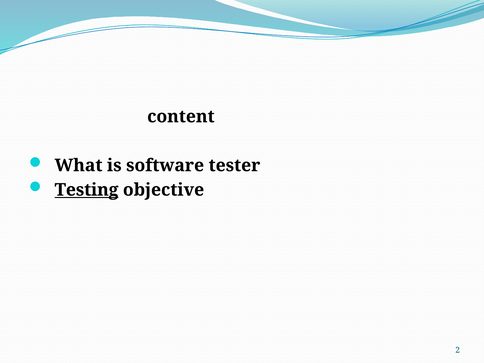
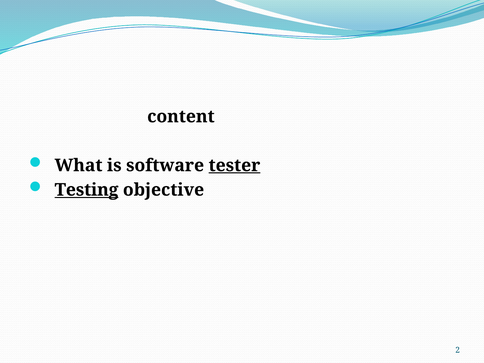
tester underline: none -> present
